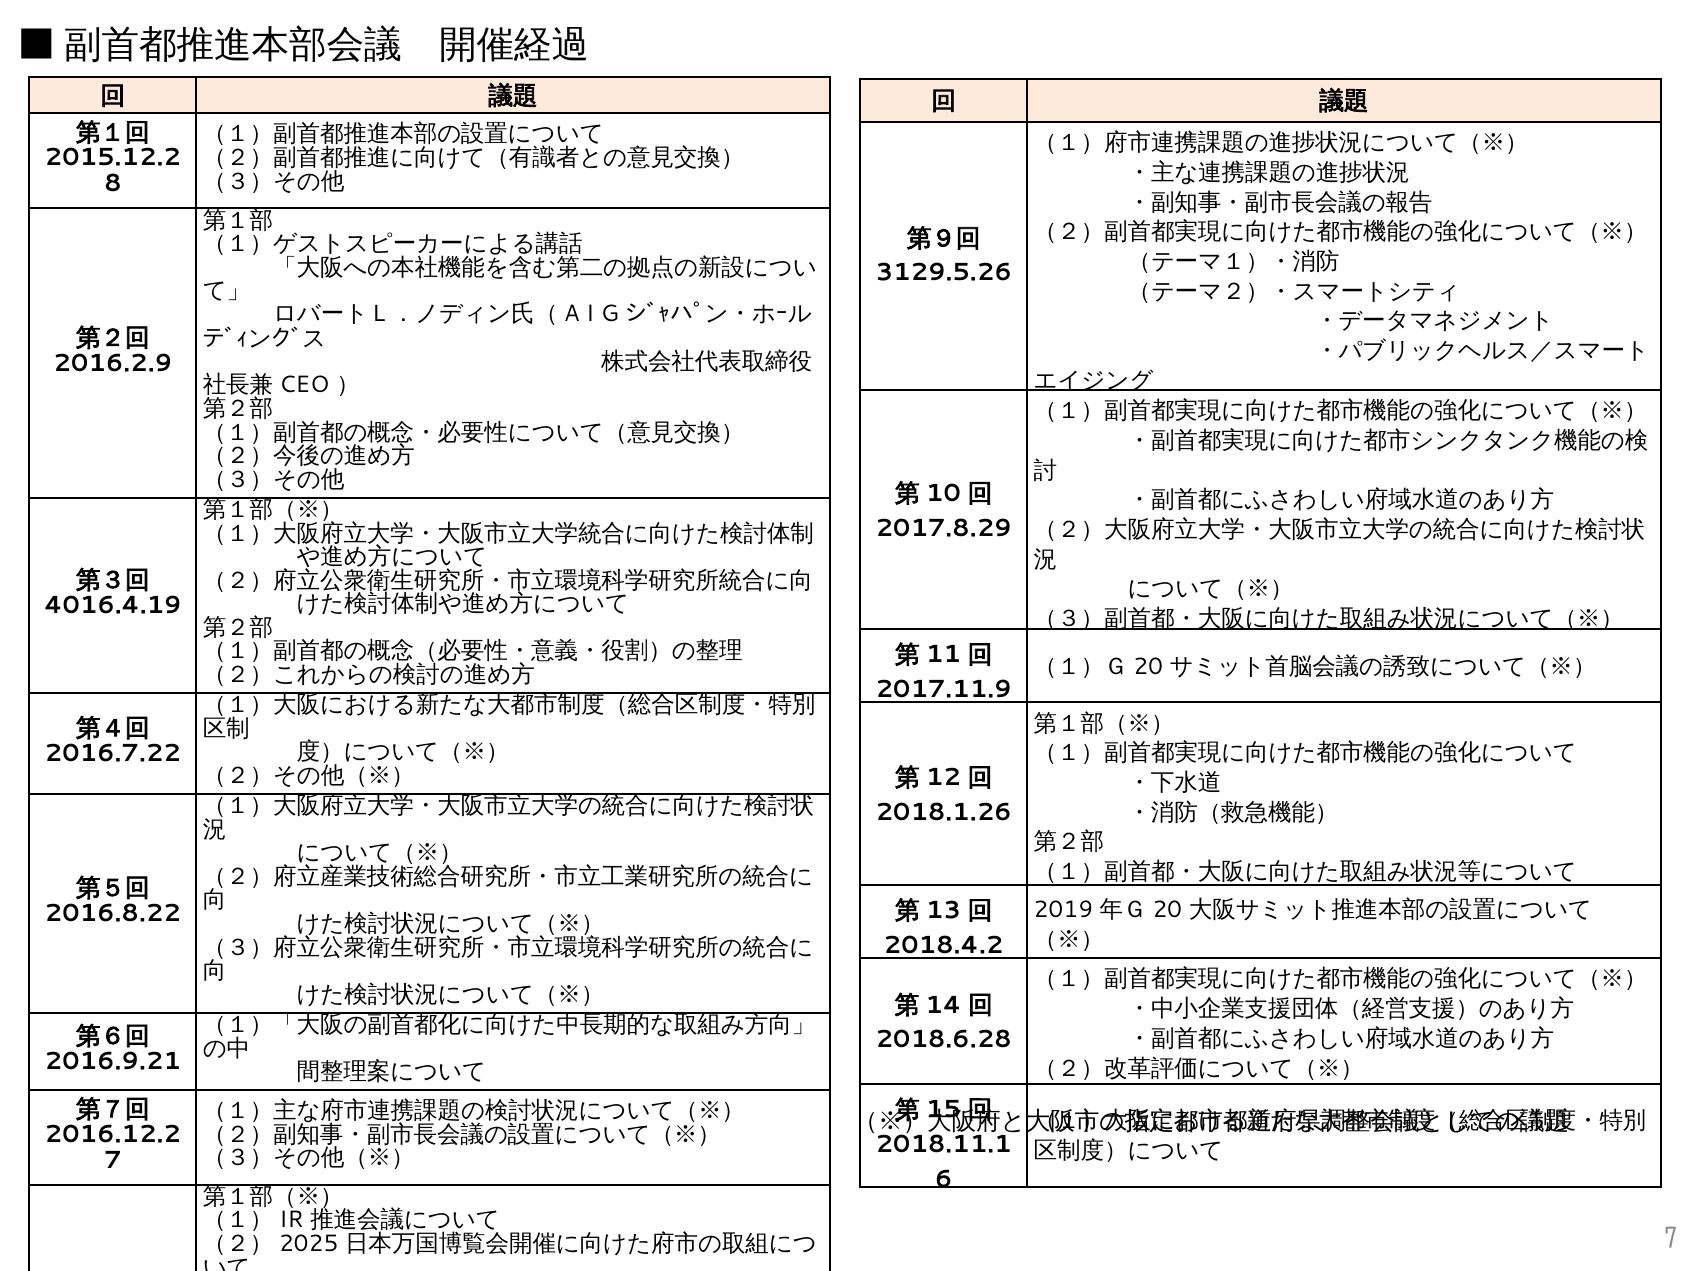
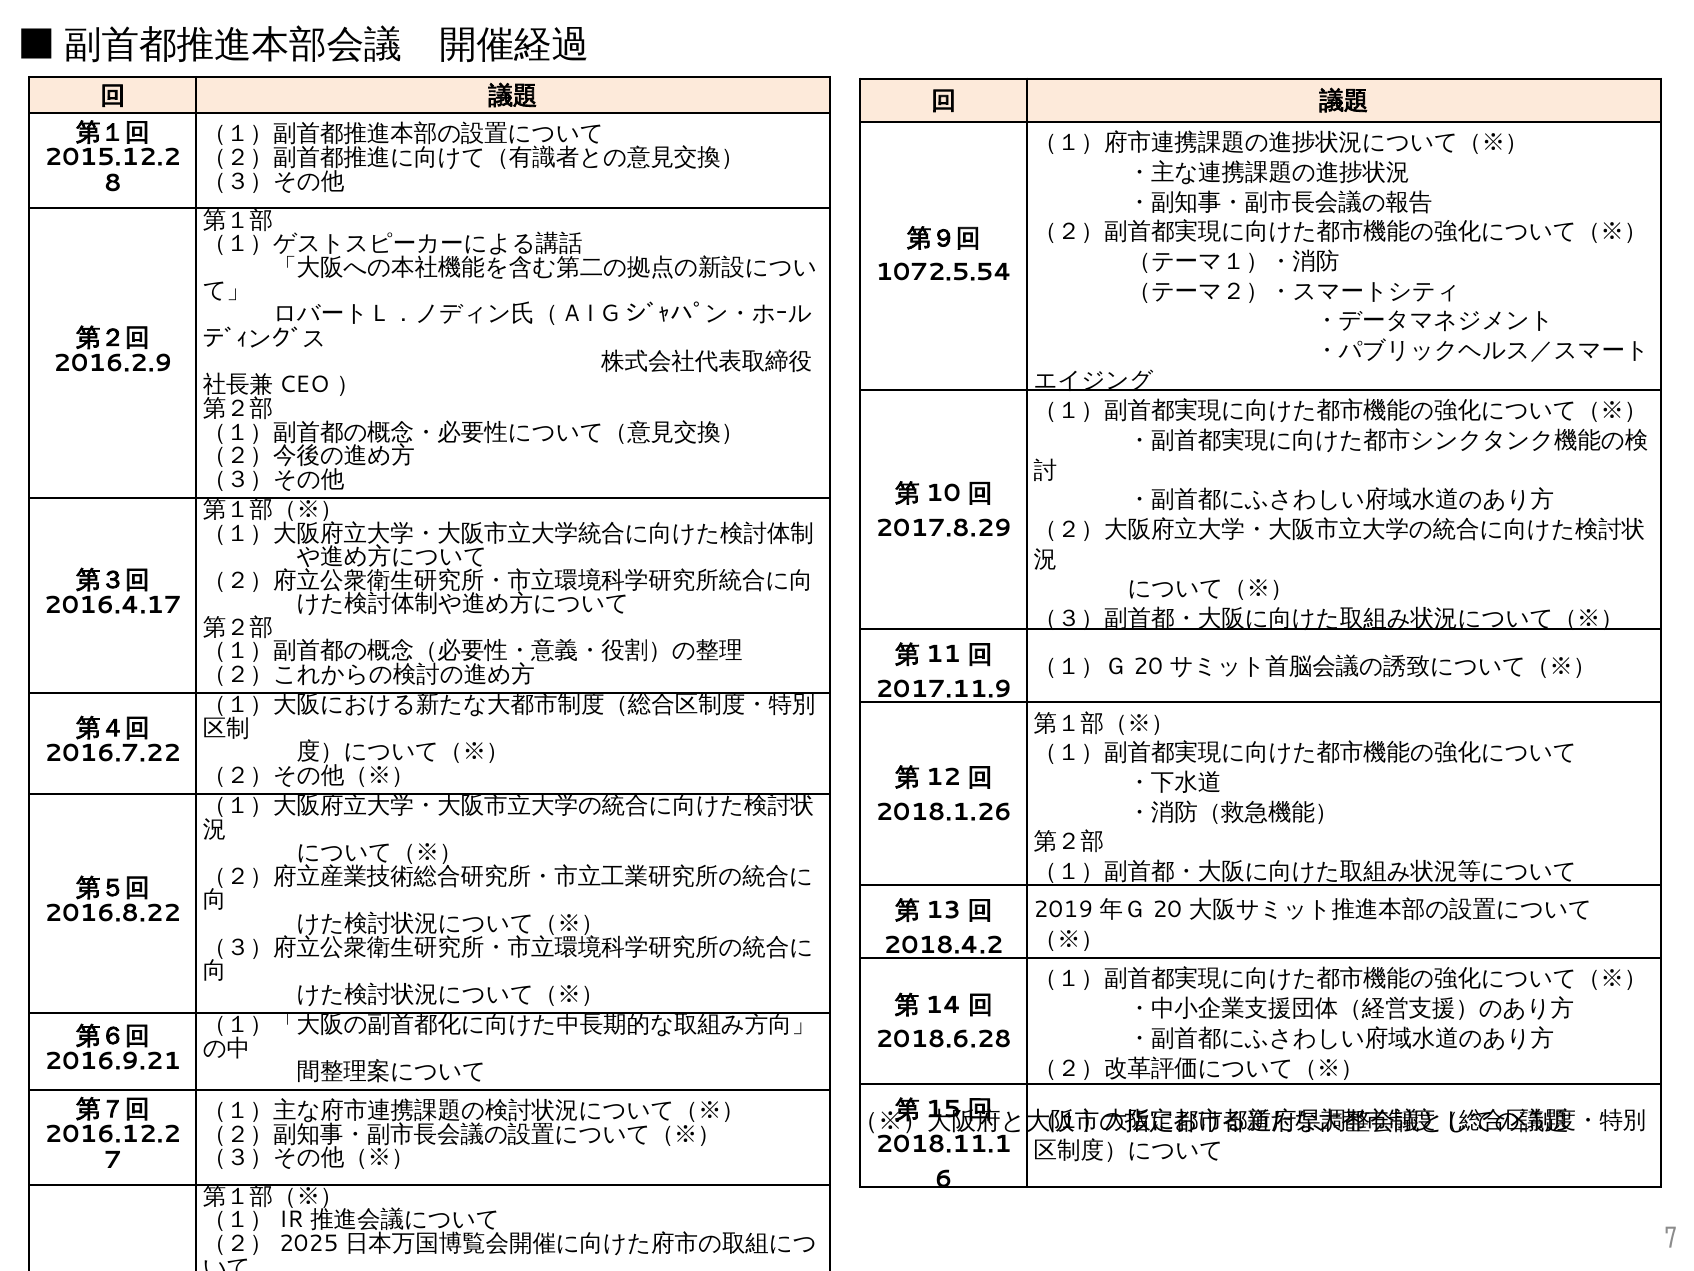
3129.5.26: 3129.5.26 -> 1072.5.54
4016.4.19: 4016.4.19 -> 2016.4.17
